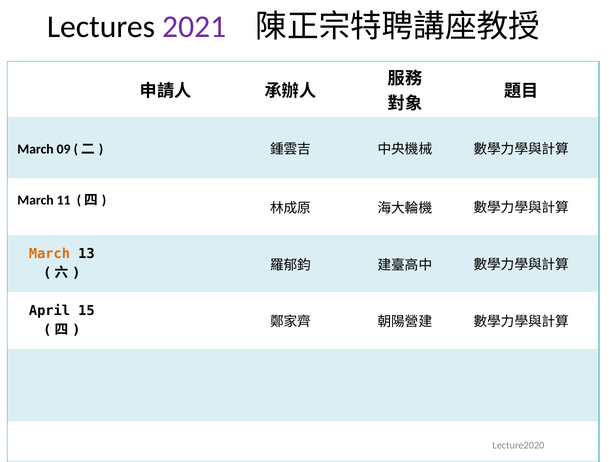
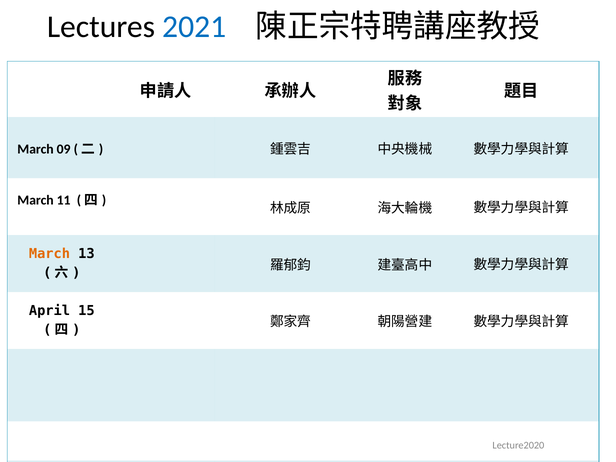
2021 colour: purple -> blue
